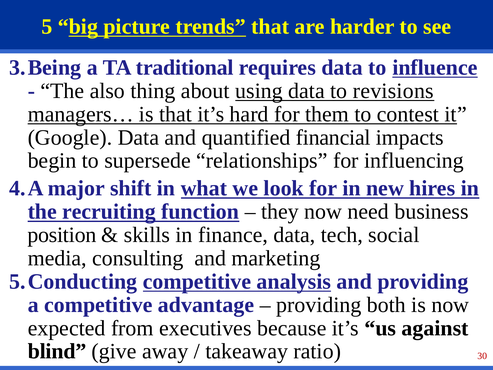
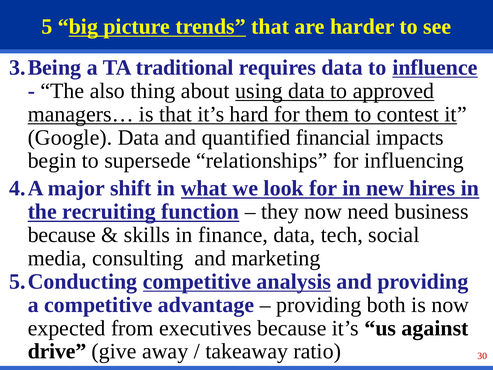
revisions: revisions -> approved
position at (62, 235): position -> because
blind: blind -> drive
